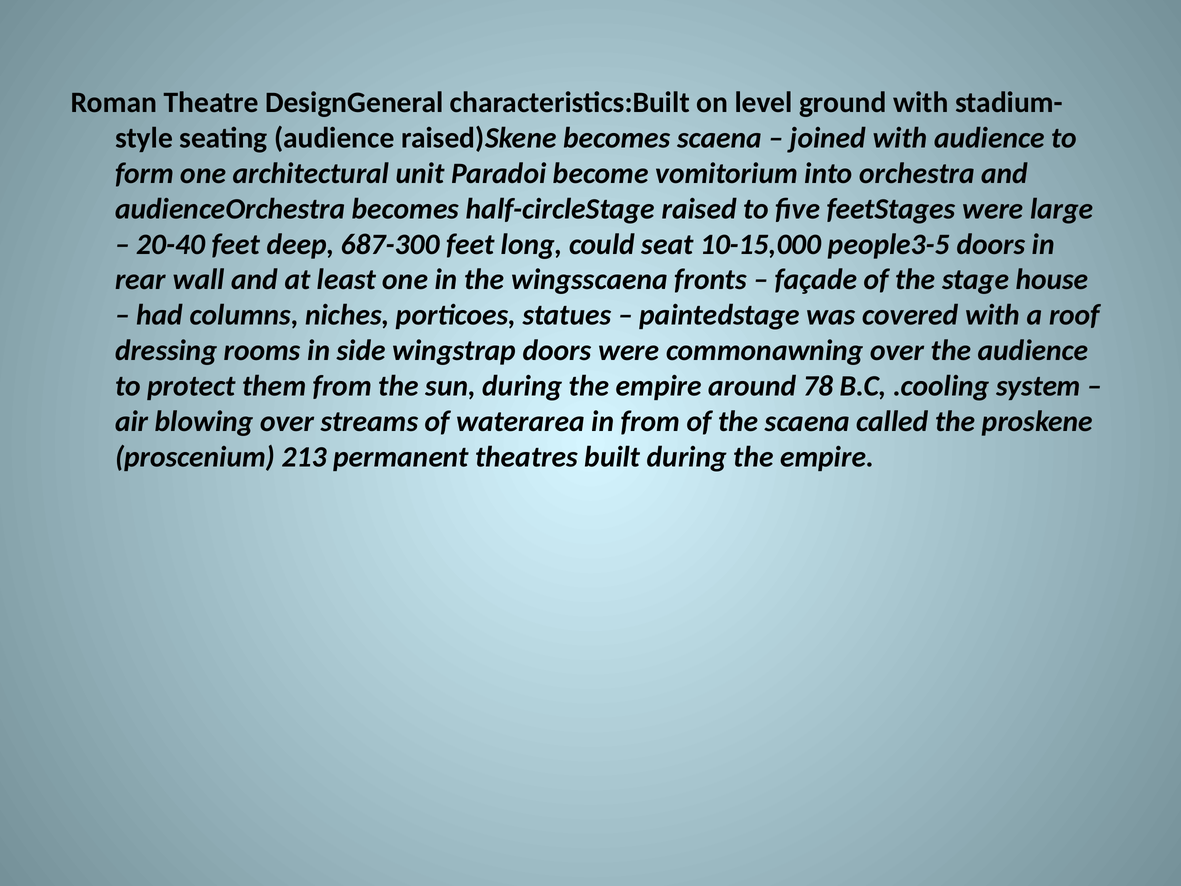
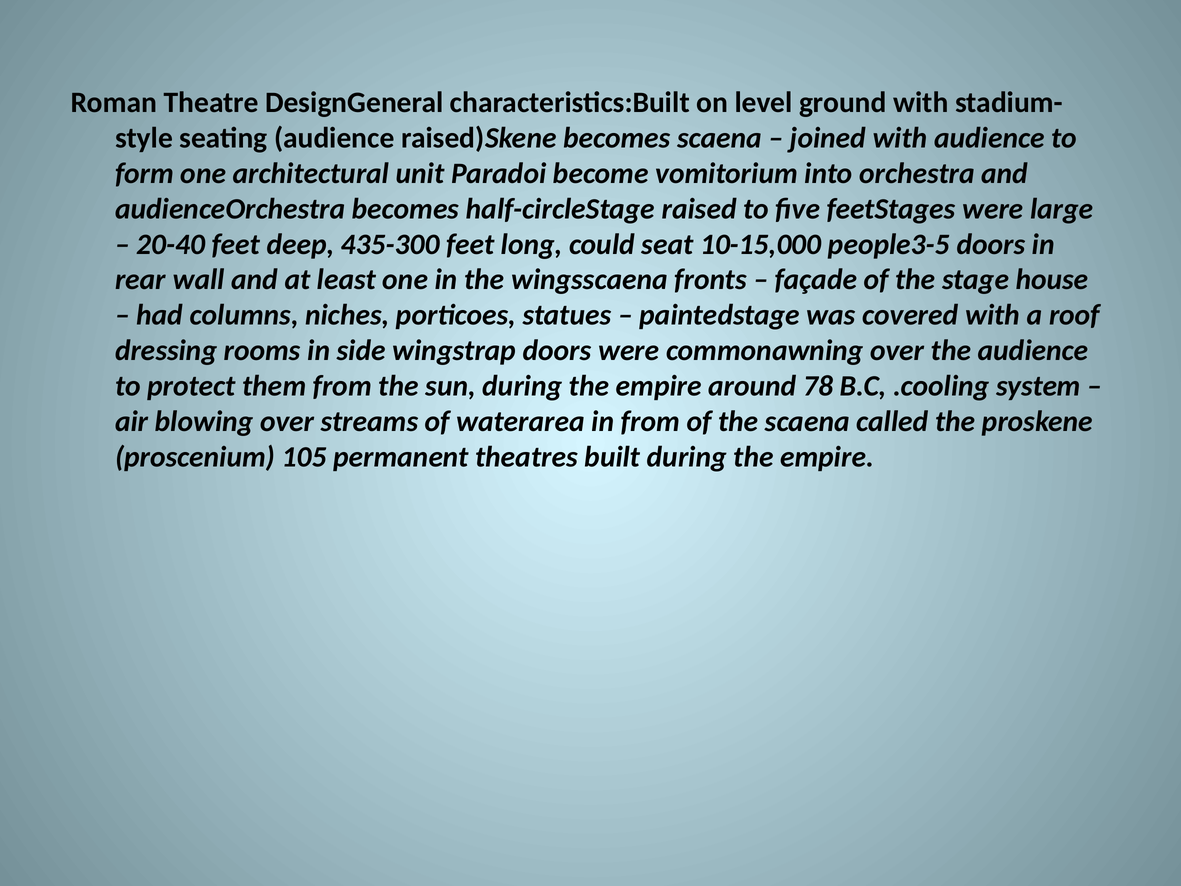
687-300: 687-300 -> 435-300
213: 213 -> 105
